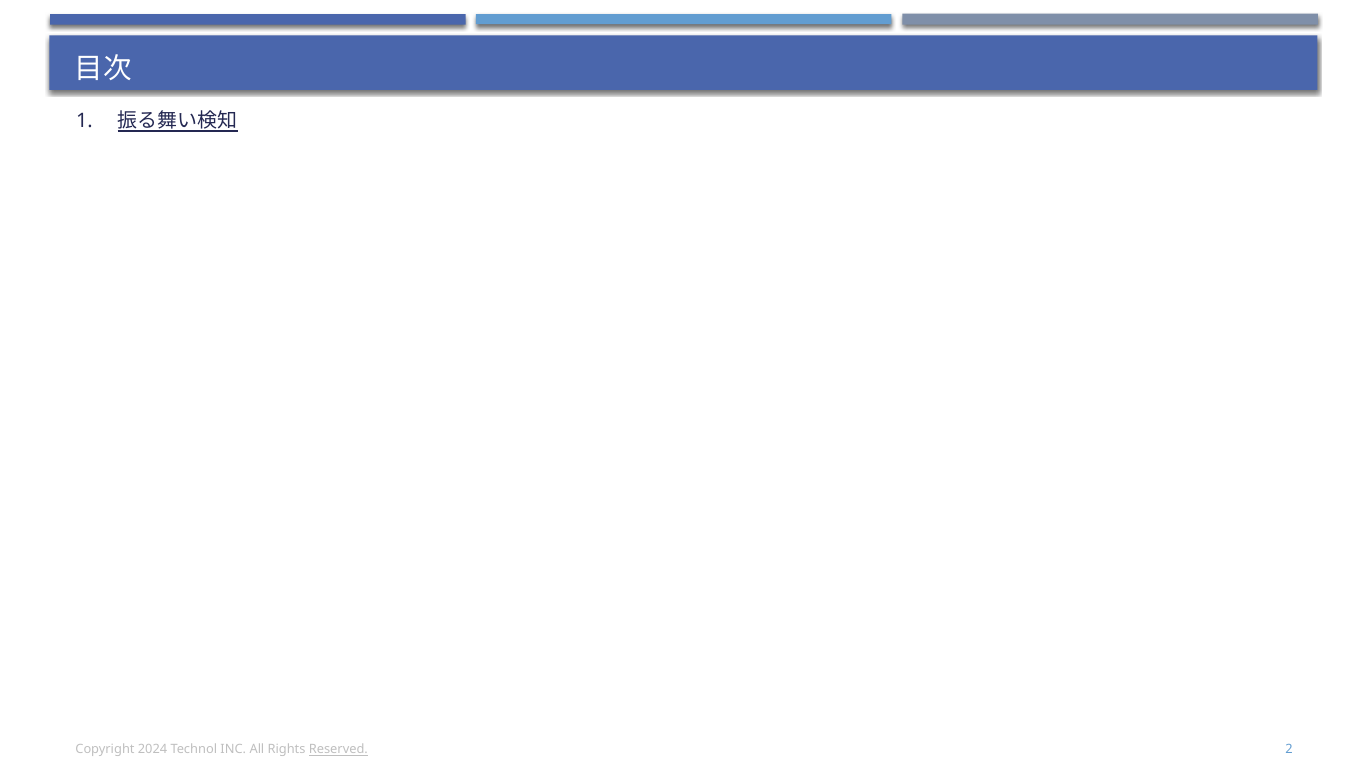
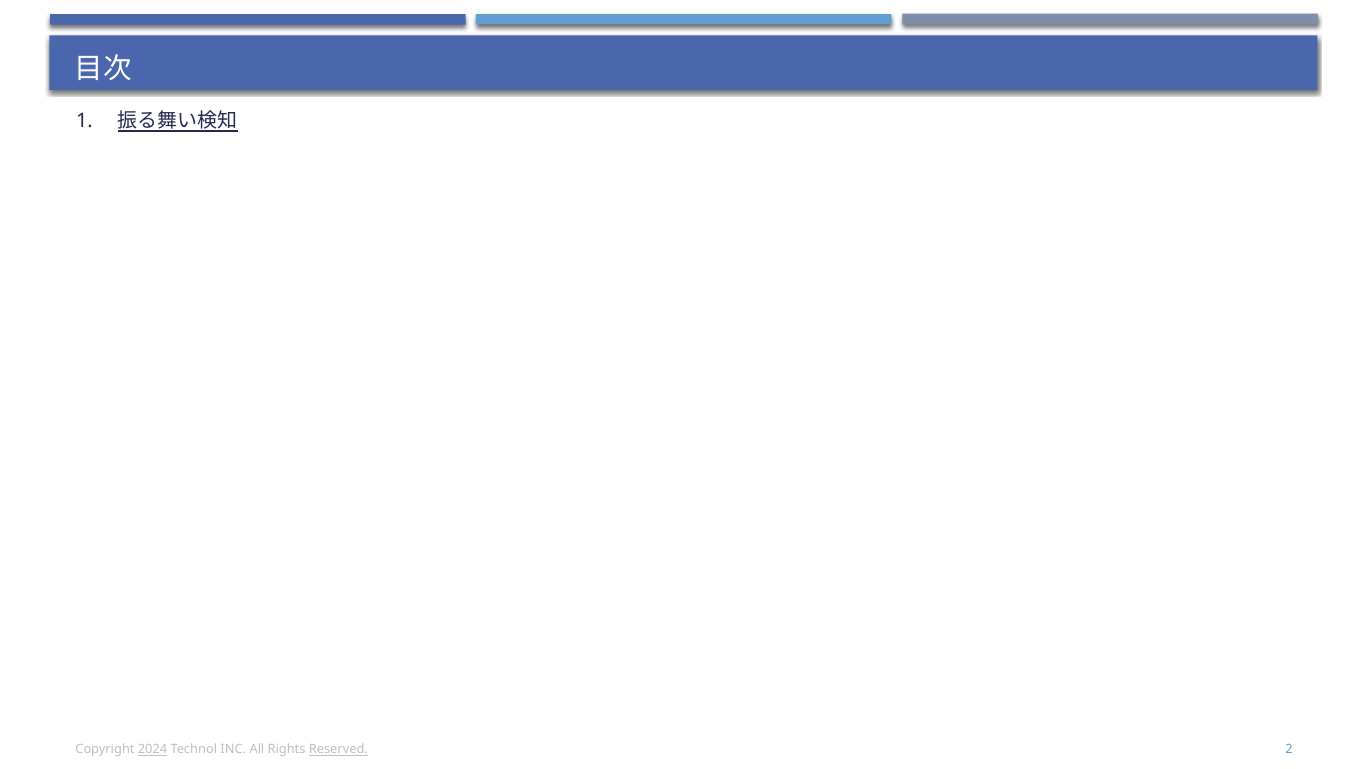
2024 underline: none -> present
